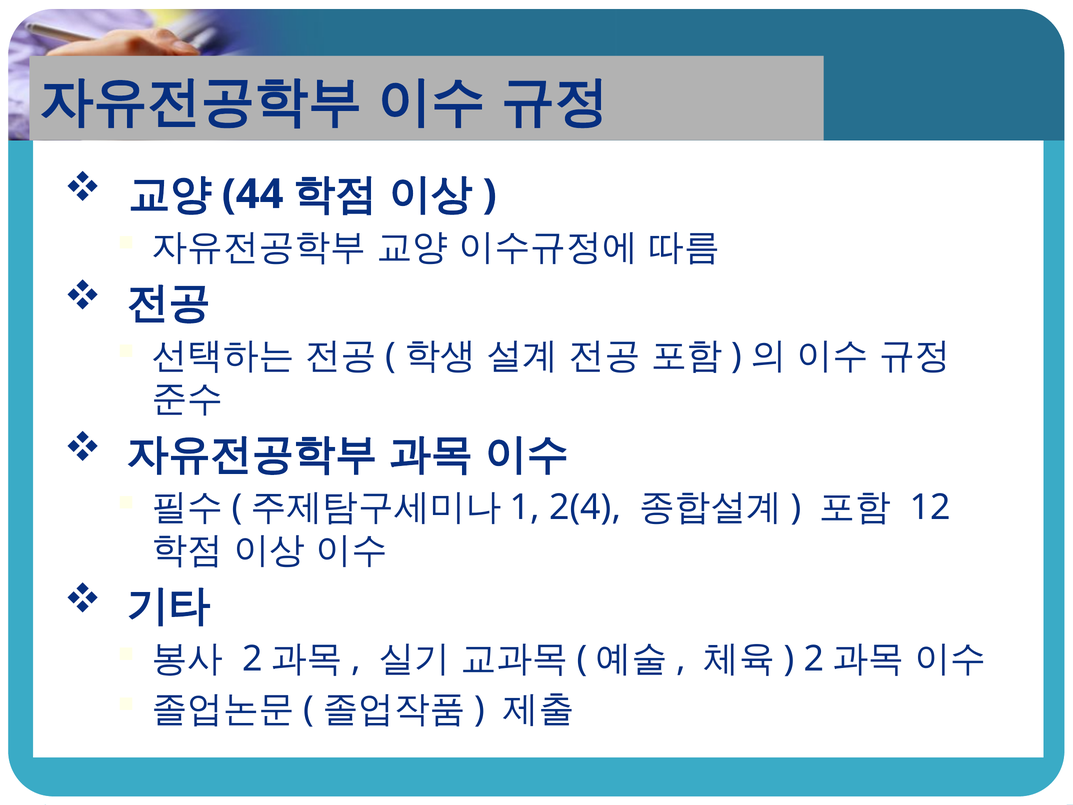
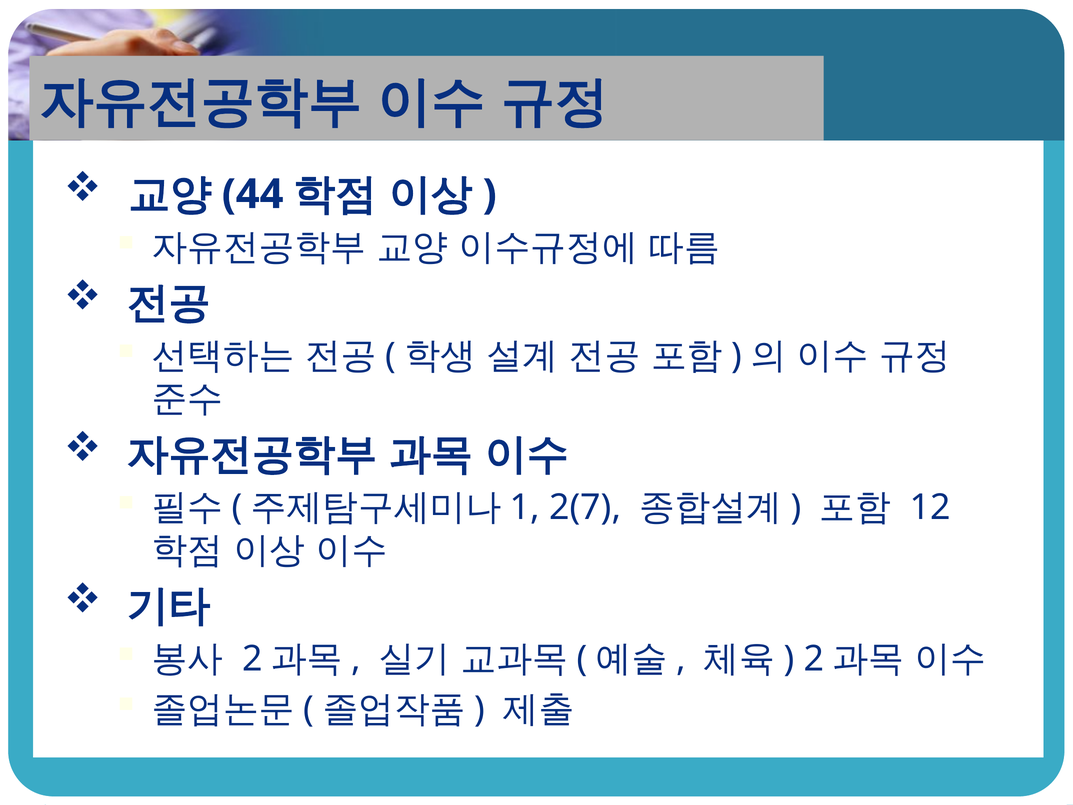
2(4: 2(4 -> 2(7
